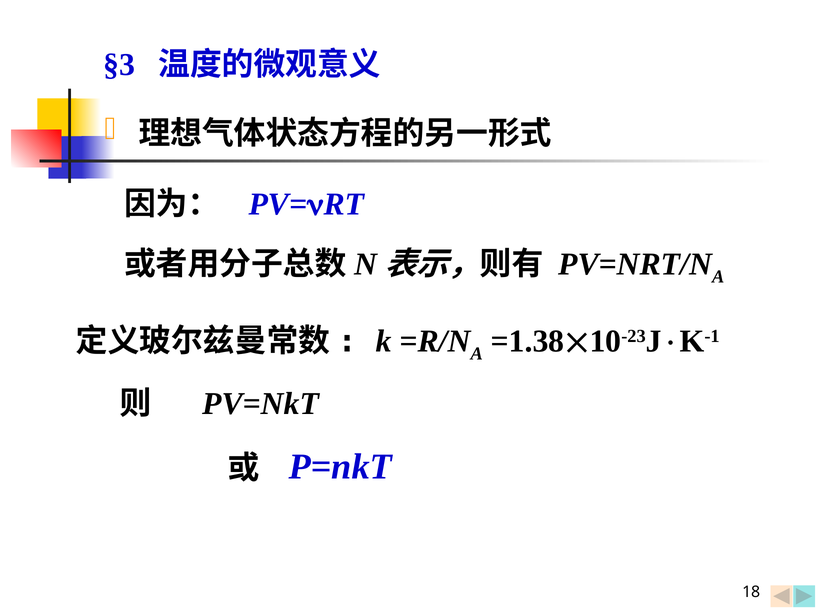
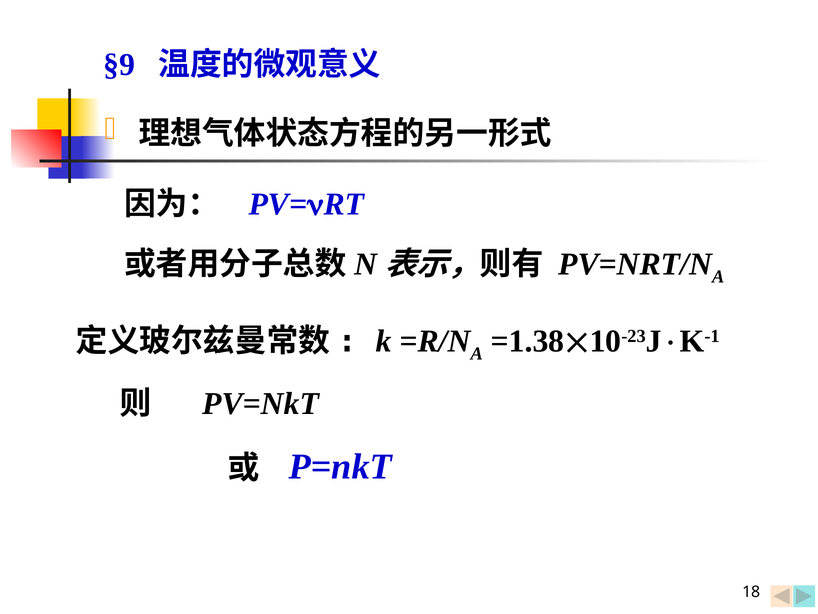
§3: §3 -> §9
